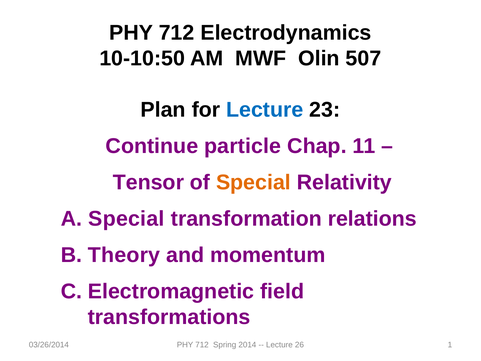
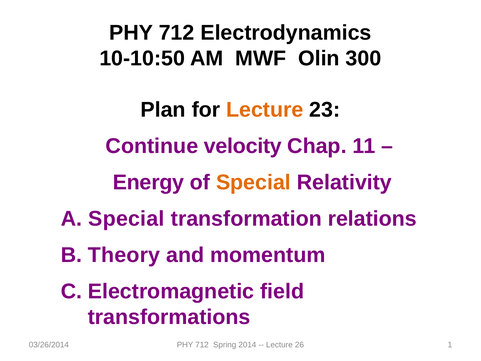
507: 507 -> 300
Lecture at (265, 110) colour: blue -> orange
particle: particle -> velocity
Tensor: Tensor -> Energy
